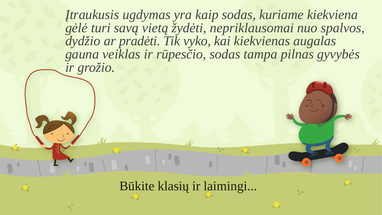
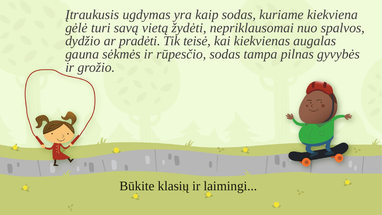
vyko: vyko -> teisė
veiklas: veiklas -> sėkmės
